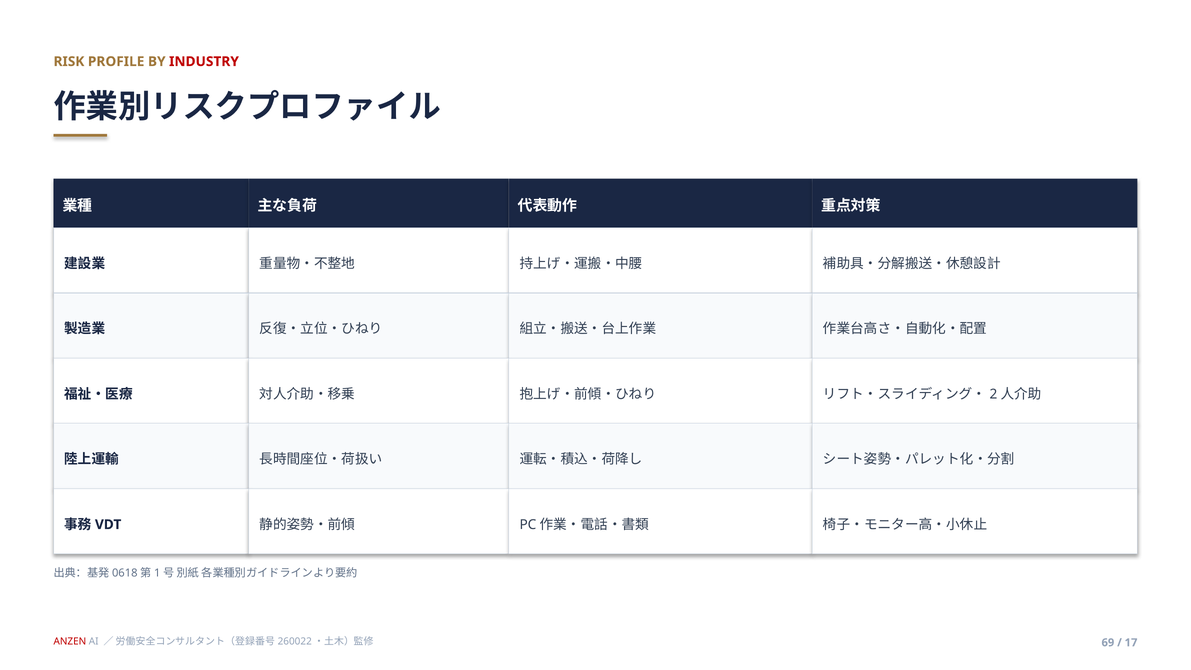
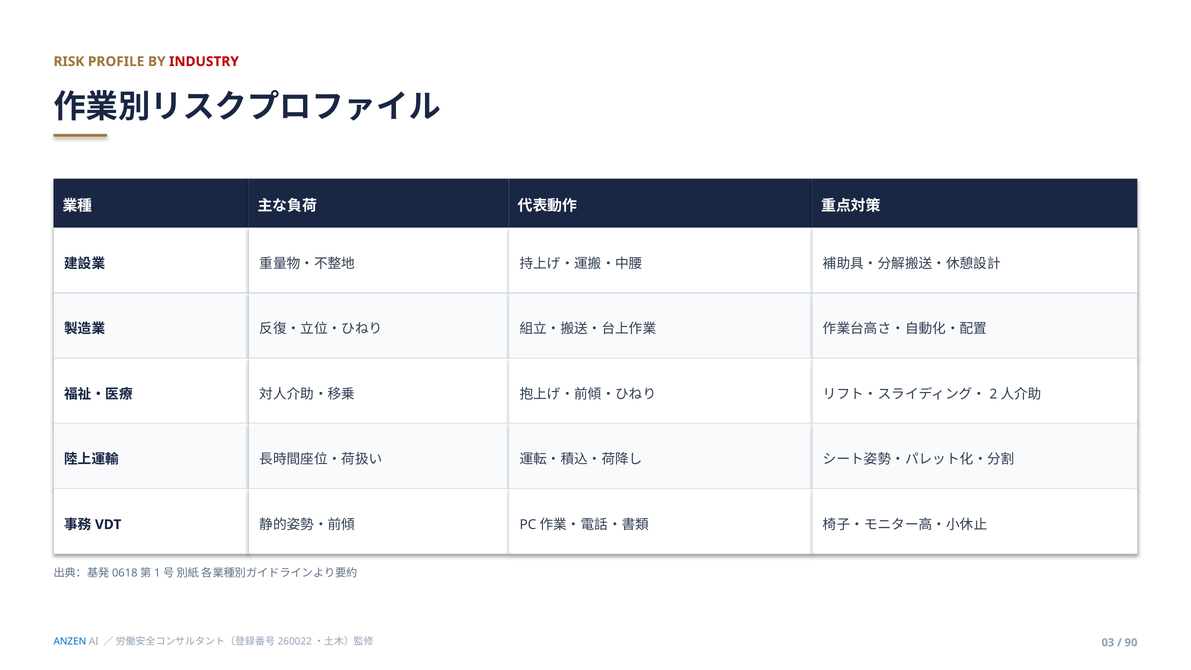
ANZEN colour: red -> blue
69: 69 -> 03
17: 17 -> 90
